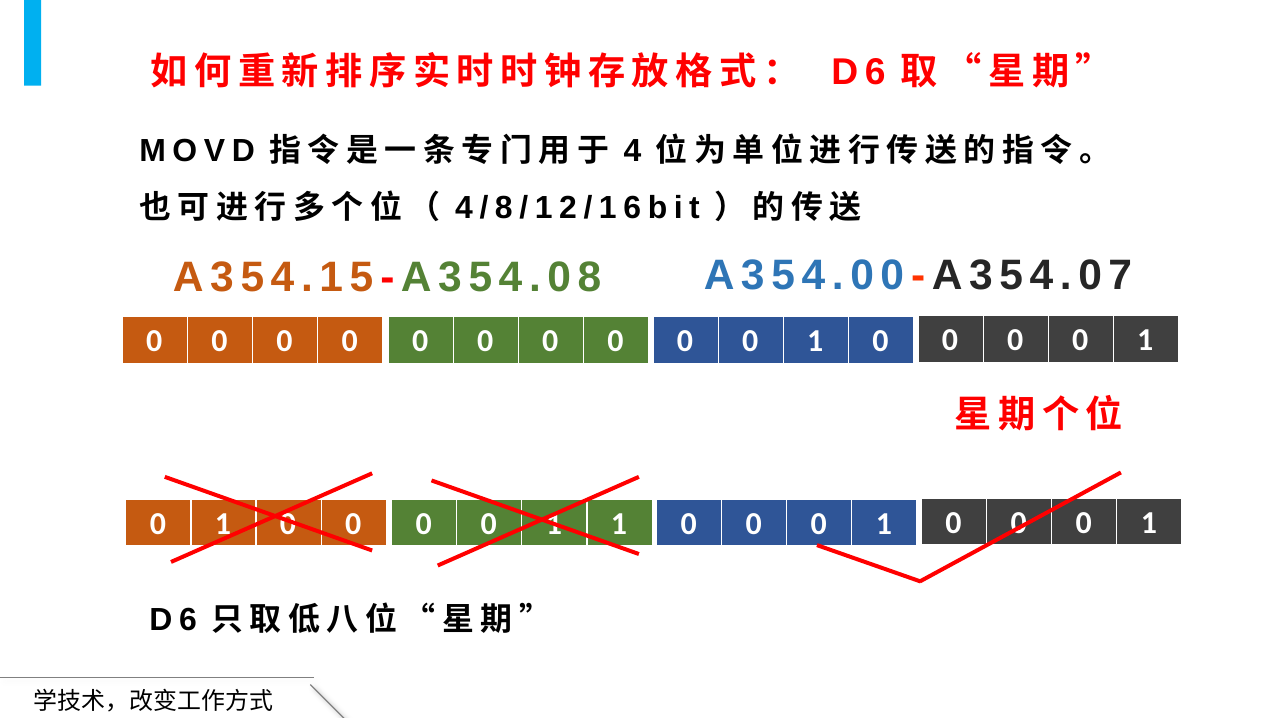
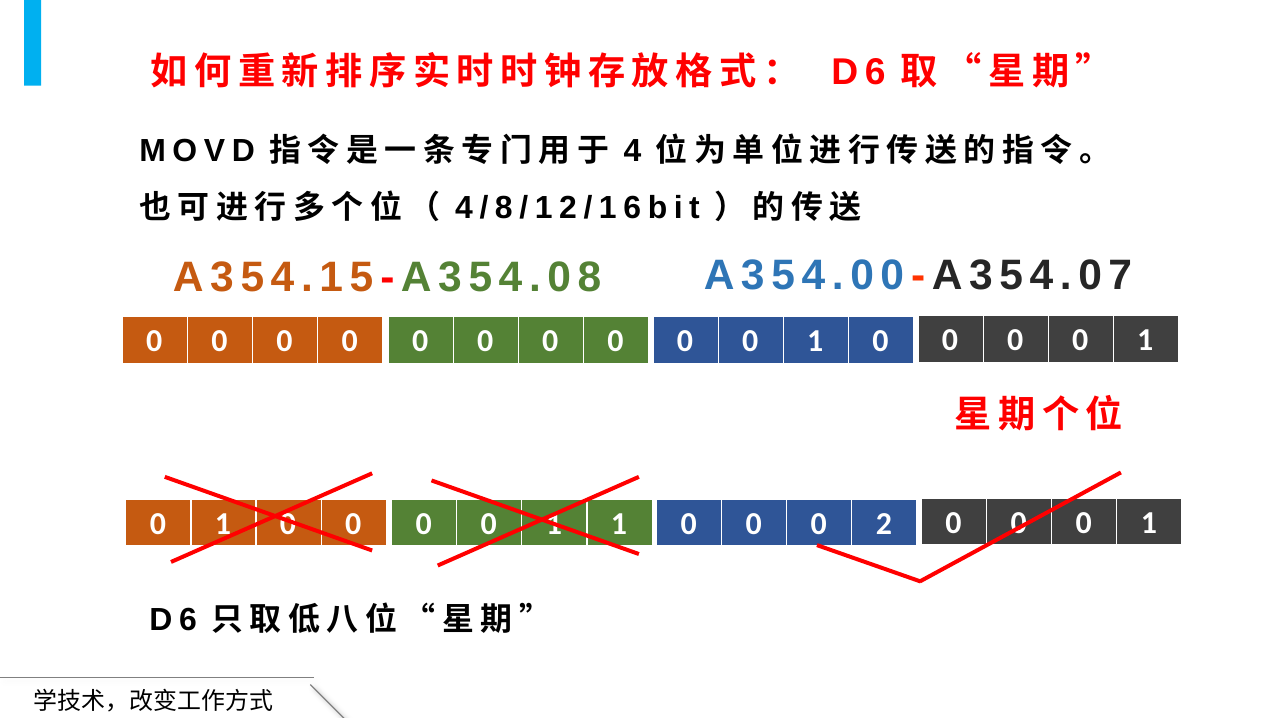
1 at (884, 523): 1 -> 2
